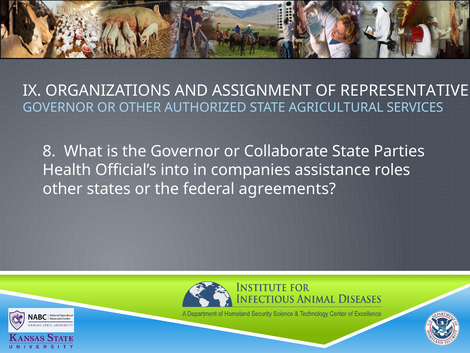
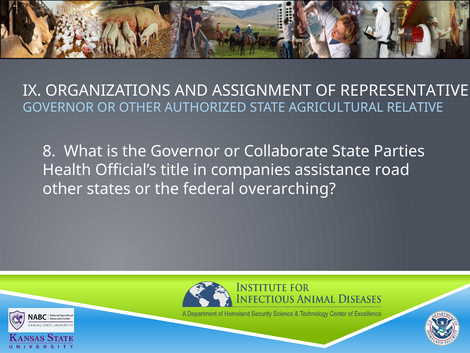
SERVICES: SERVICES -> RELATIVE
into: into -> title
roles: roles -> road
agreements: agreements -> overarching
